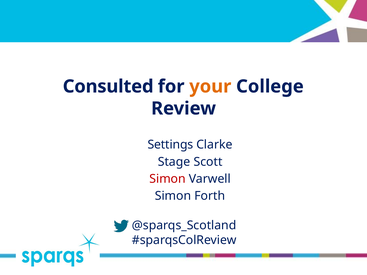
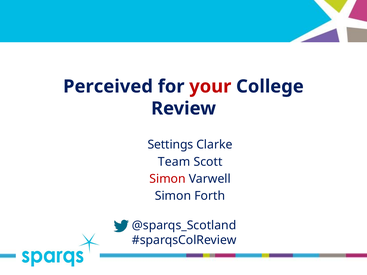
Consulted: Consulted -> Perceived
your colour: orange -> red
Stage: Stage -> Team
